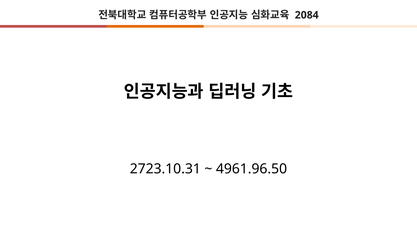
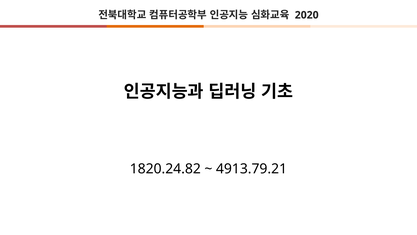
2084: 2084 -> 2020
2723.10.31: 2723.10.31 -> 1820.24.82
4961.96.50: 4961.96.50 -> 4913.79.21
